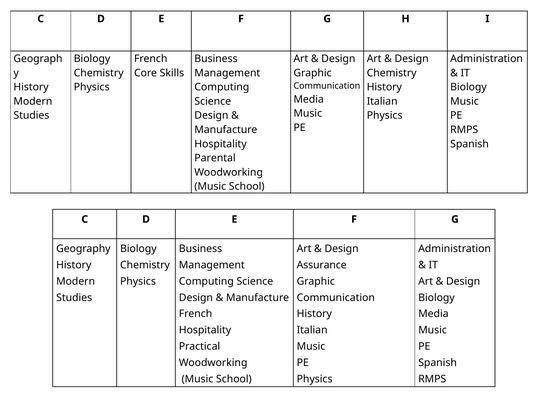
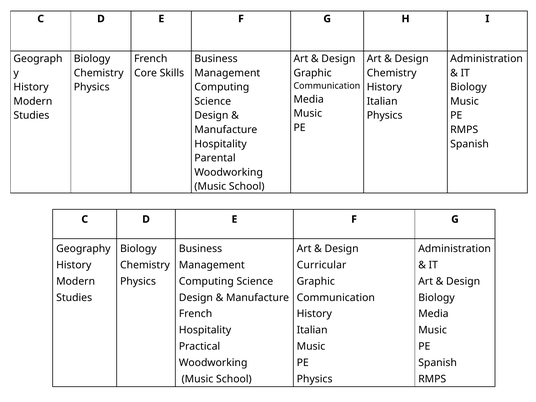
Assurance: Assurance -> Curricular
